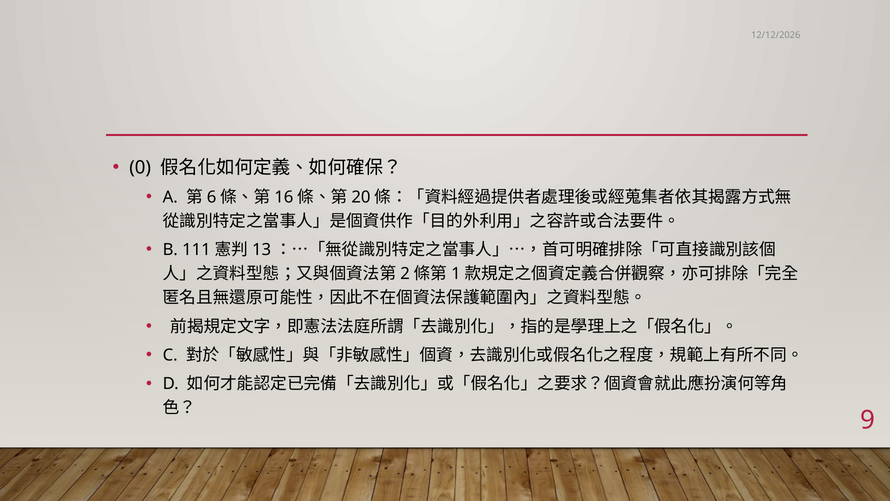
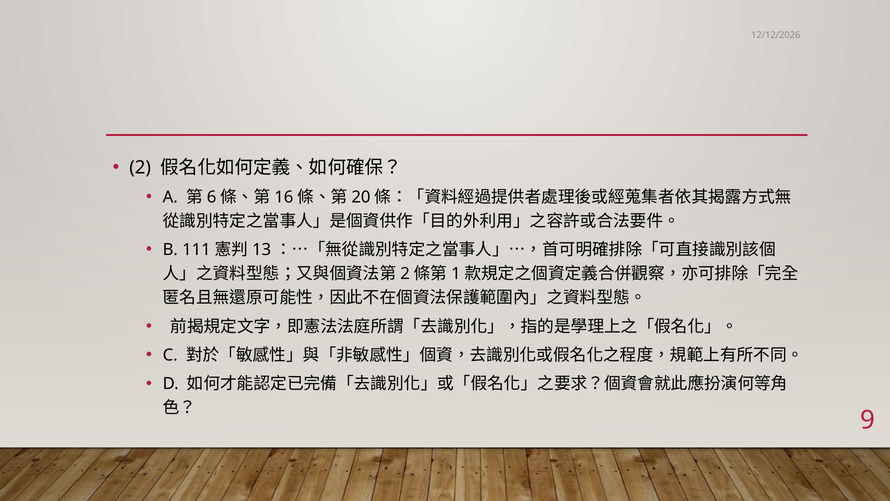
0: 0 -> 2
